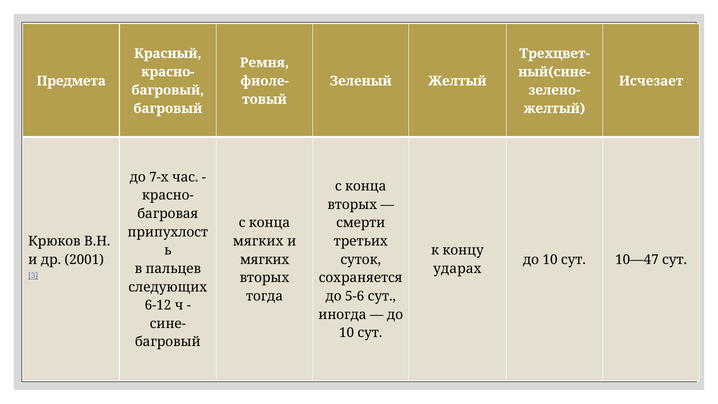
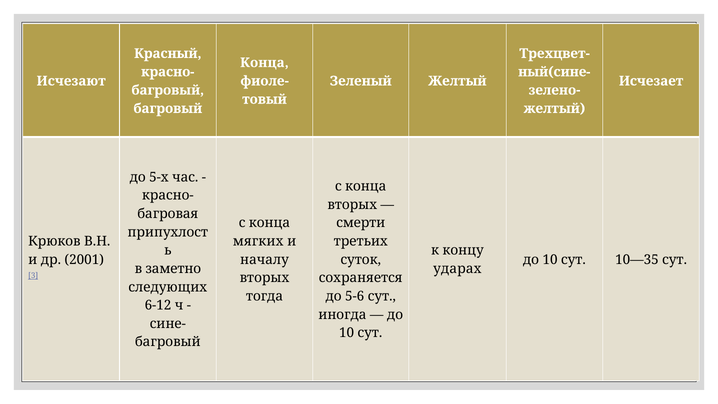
Ремня at (264, 63): Ремня -> Конца
Предмета: Предмета -> Исчезают
7-х: 7-х -> 5-х
мягких at (265, 260): мягких -> началу
10—47: 10—47 -> 10—35
пальцев: пальцев -> заметно
